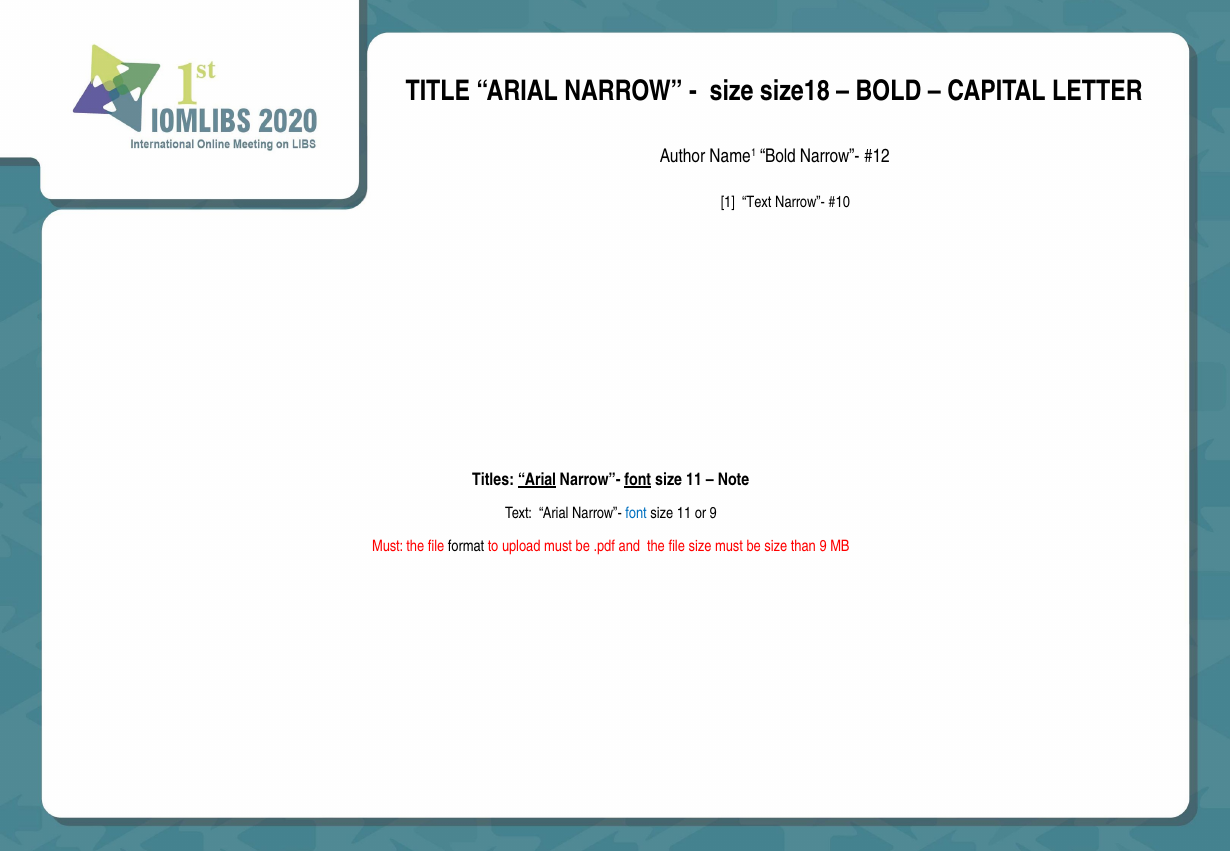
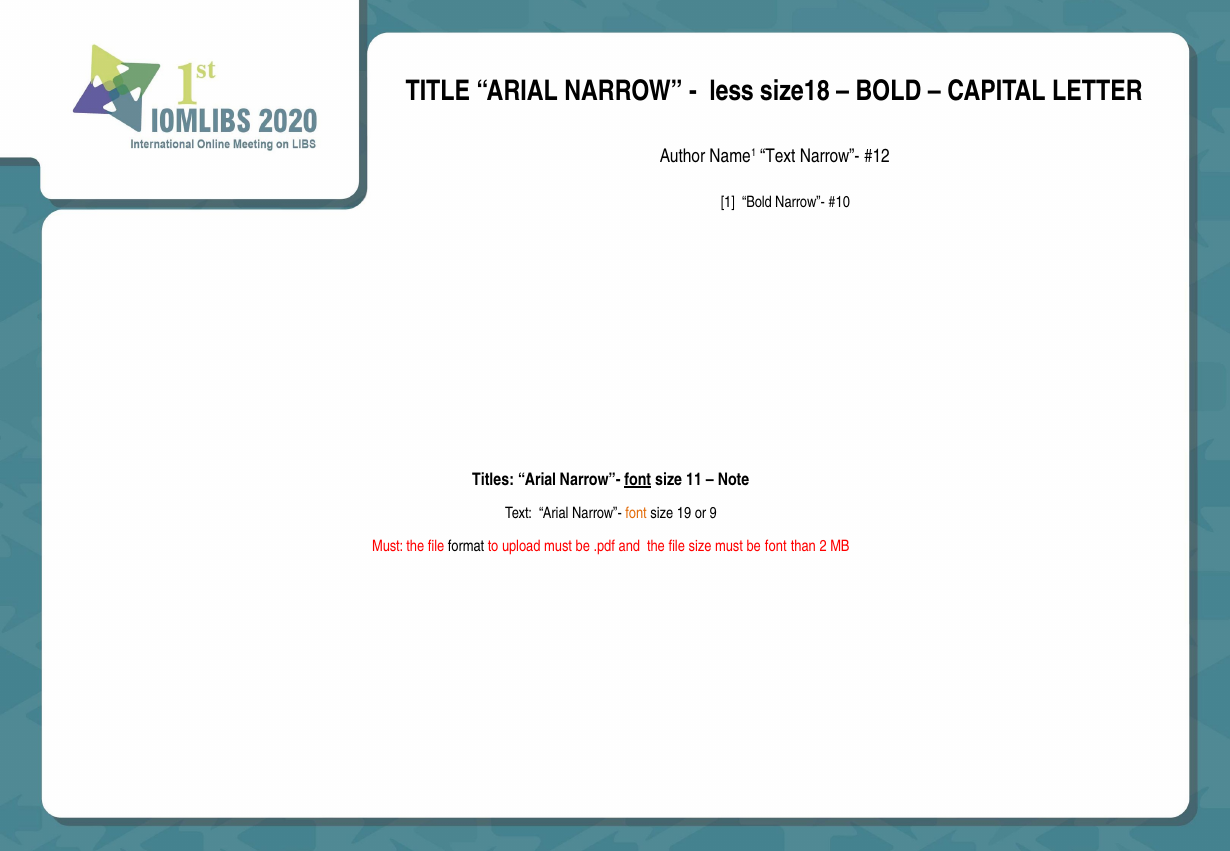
size at (732, 91): size -> less
Name1 Bold: Bold -> Text
1 Text: Text -> Bold
Arial at (537, 480) underline: present -> none
font at (636, 513) colour: blue -> orange
11 at (684, 513): 11 -> 19
be size: size -> font
than 9: 9 -> 2
